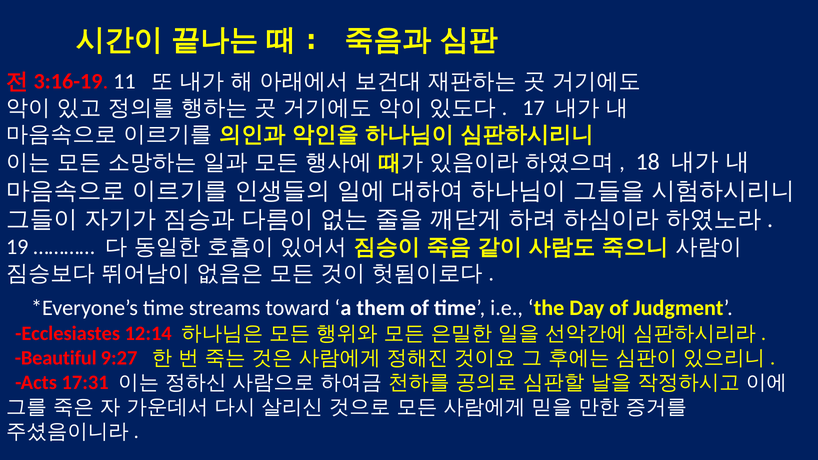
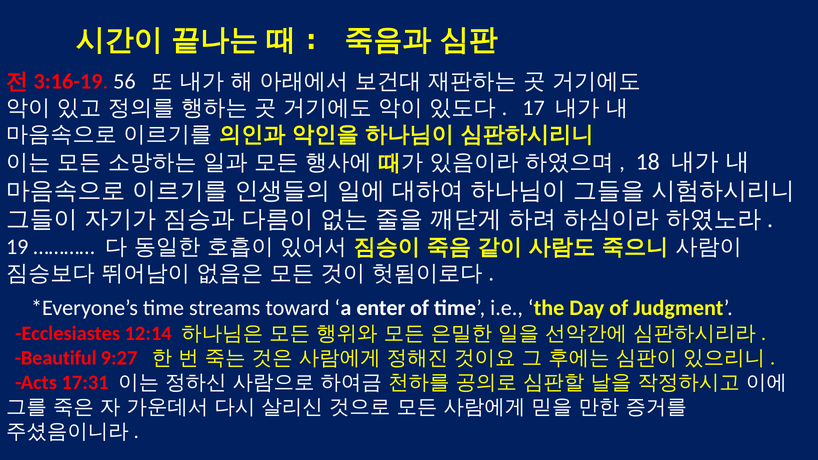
11: 11 -> 56
them: them -> enter
